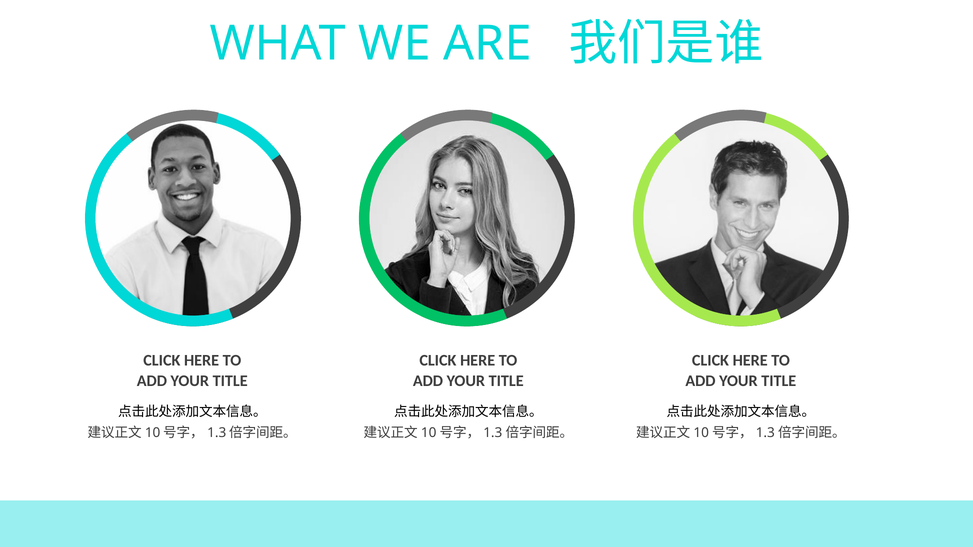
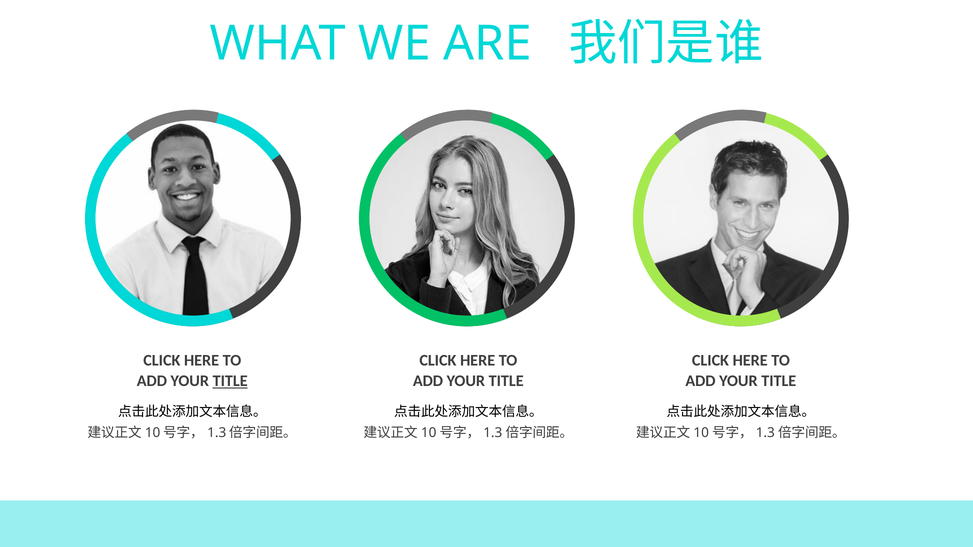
TITLE at (230, 381) underline: none -> present
